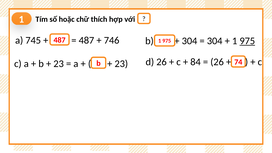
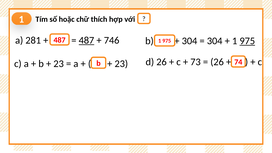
745: 745 -> 281
487 at (86, 40) underline: none -> present
84: 84 -> 73
